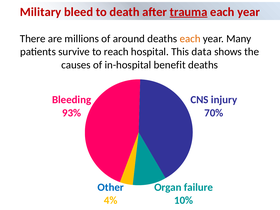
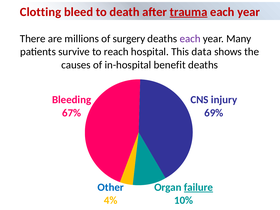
Military: Military -> Clotting
around: around -> surgery
each at (190, 39) colour: orange -> purple
93%: 93% -> 67%
70%: 70% -> 69%
failure underline: none -> present
